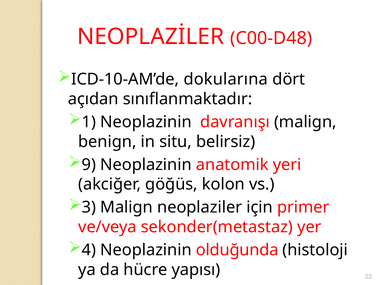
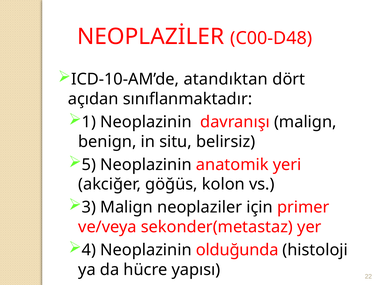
dokularına: dokularına -> atandıktan
9: 9 -> 5
